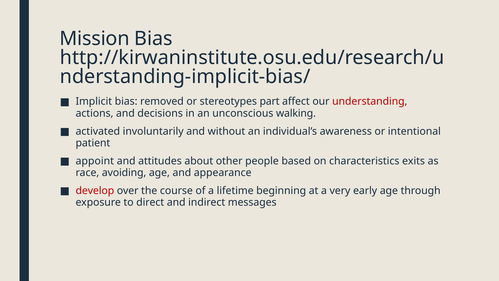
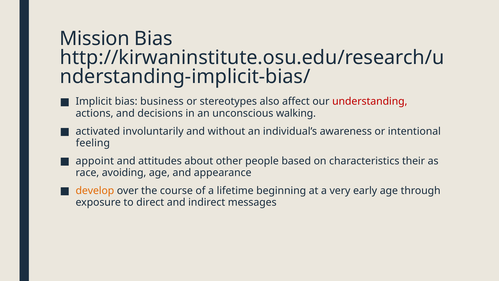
removed: removed -> business
part: part -> also
patient: patient -> feeling
exits: exits -> their
develop colour: red -> orange
